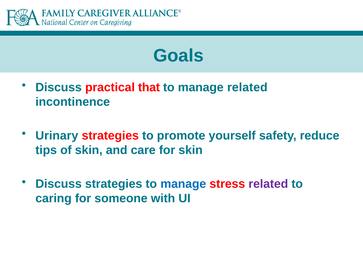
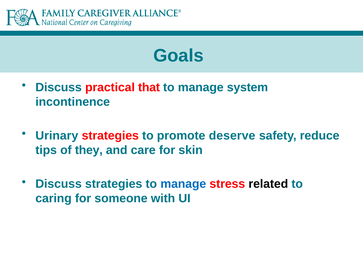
manage related: related -> system
yourself: yourself -> deserve
of skin: skin -> they
related at (268, 184) colour: purple -> black
